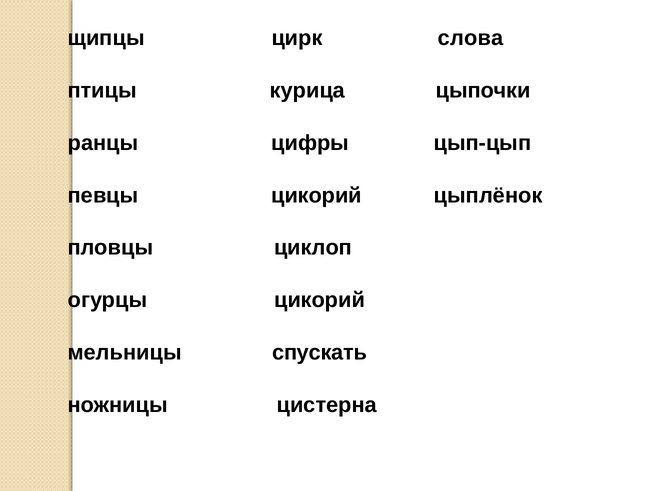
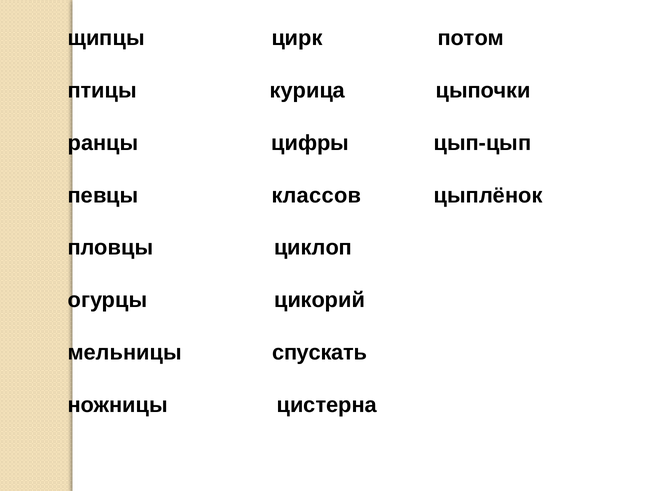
слова: слова -> потом
певцы цикорий: цикорий -> классов
